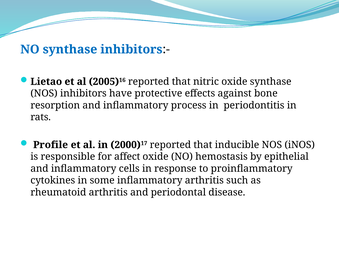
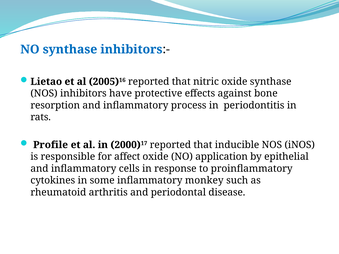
hemostasis: hemostasis -> application
inflammatory arthritis: arthritis -> monkey
